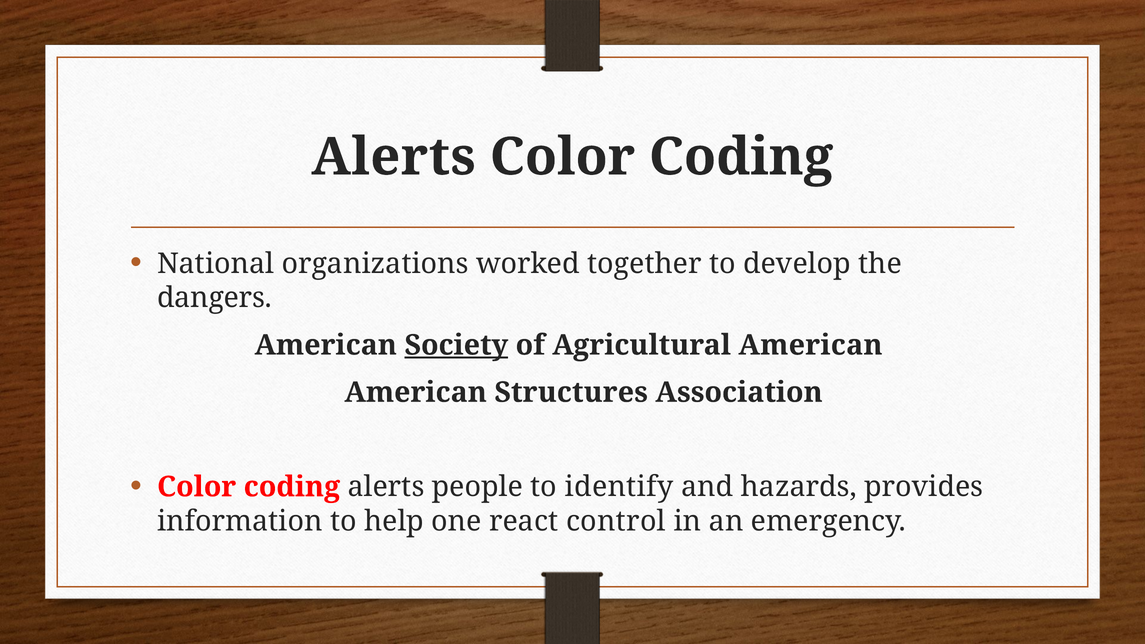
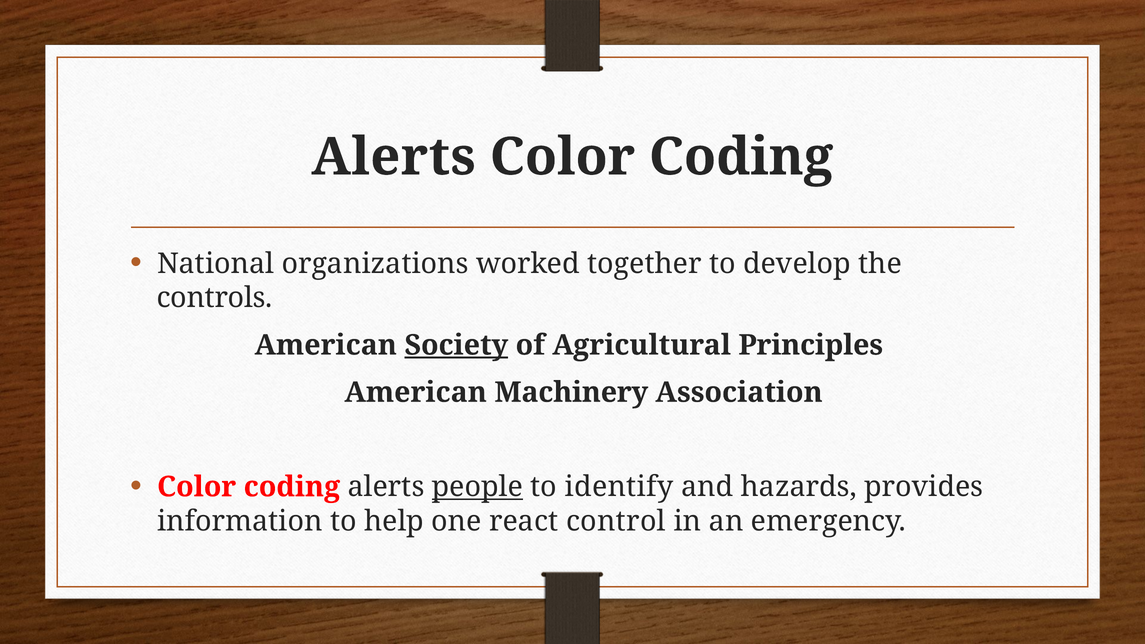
dangers: dangers -> controls
Agricultural American: American -> Principles
Structures: Structures -> Machinery
people underline: none -> present
